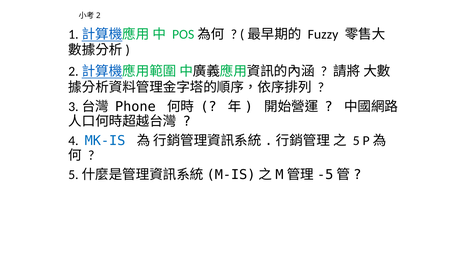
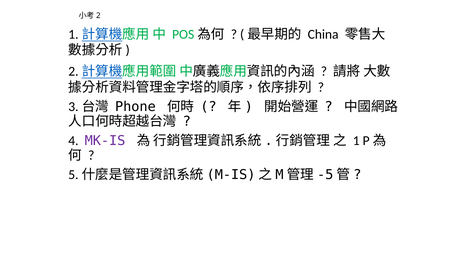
Fuzzy: Fuzzy -> China
MK-IS colour: blue -> purple
5: 5 -> 1
